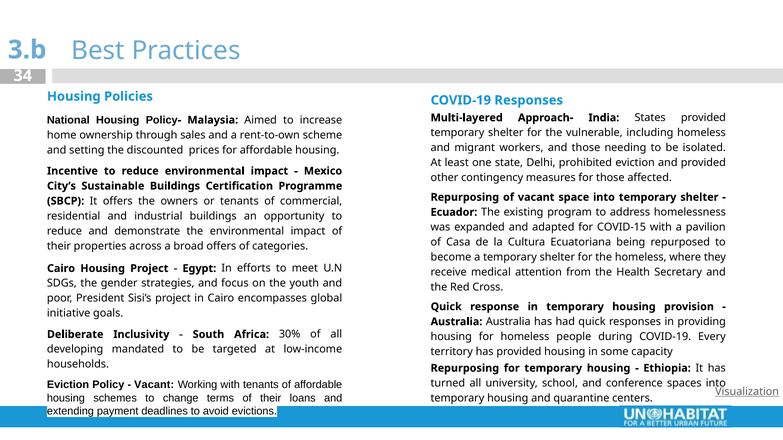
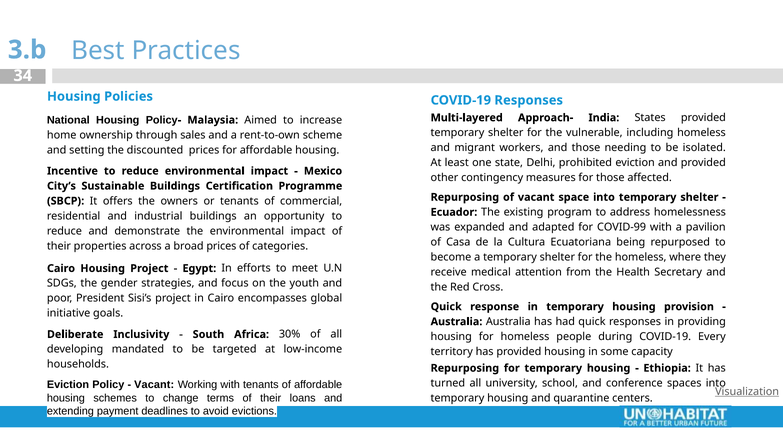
COVID-15: COVID-15 -> COVID-99
broad offers: offers -> prices
